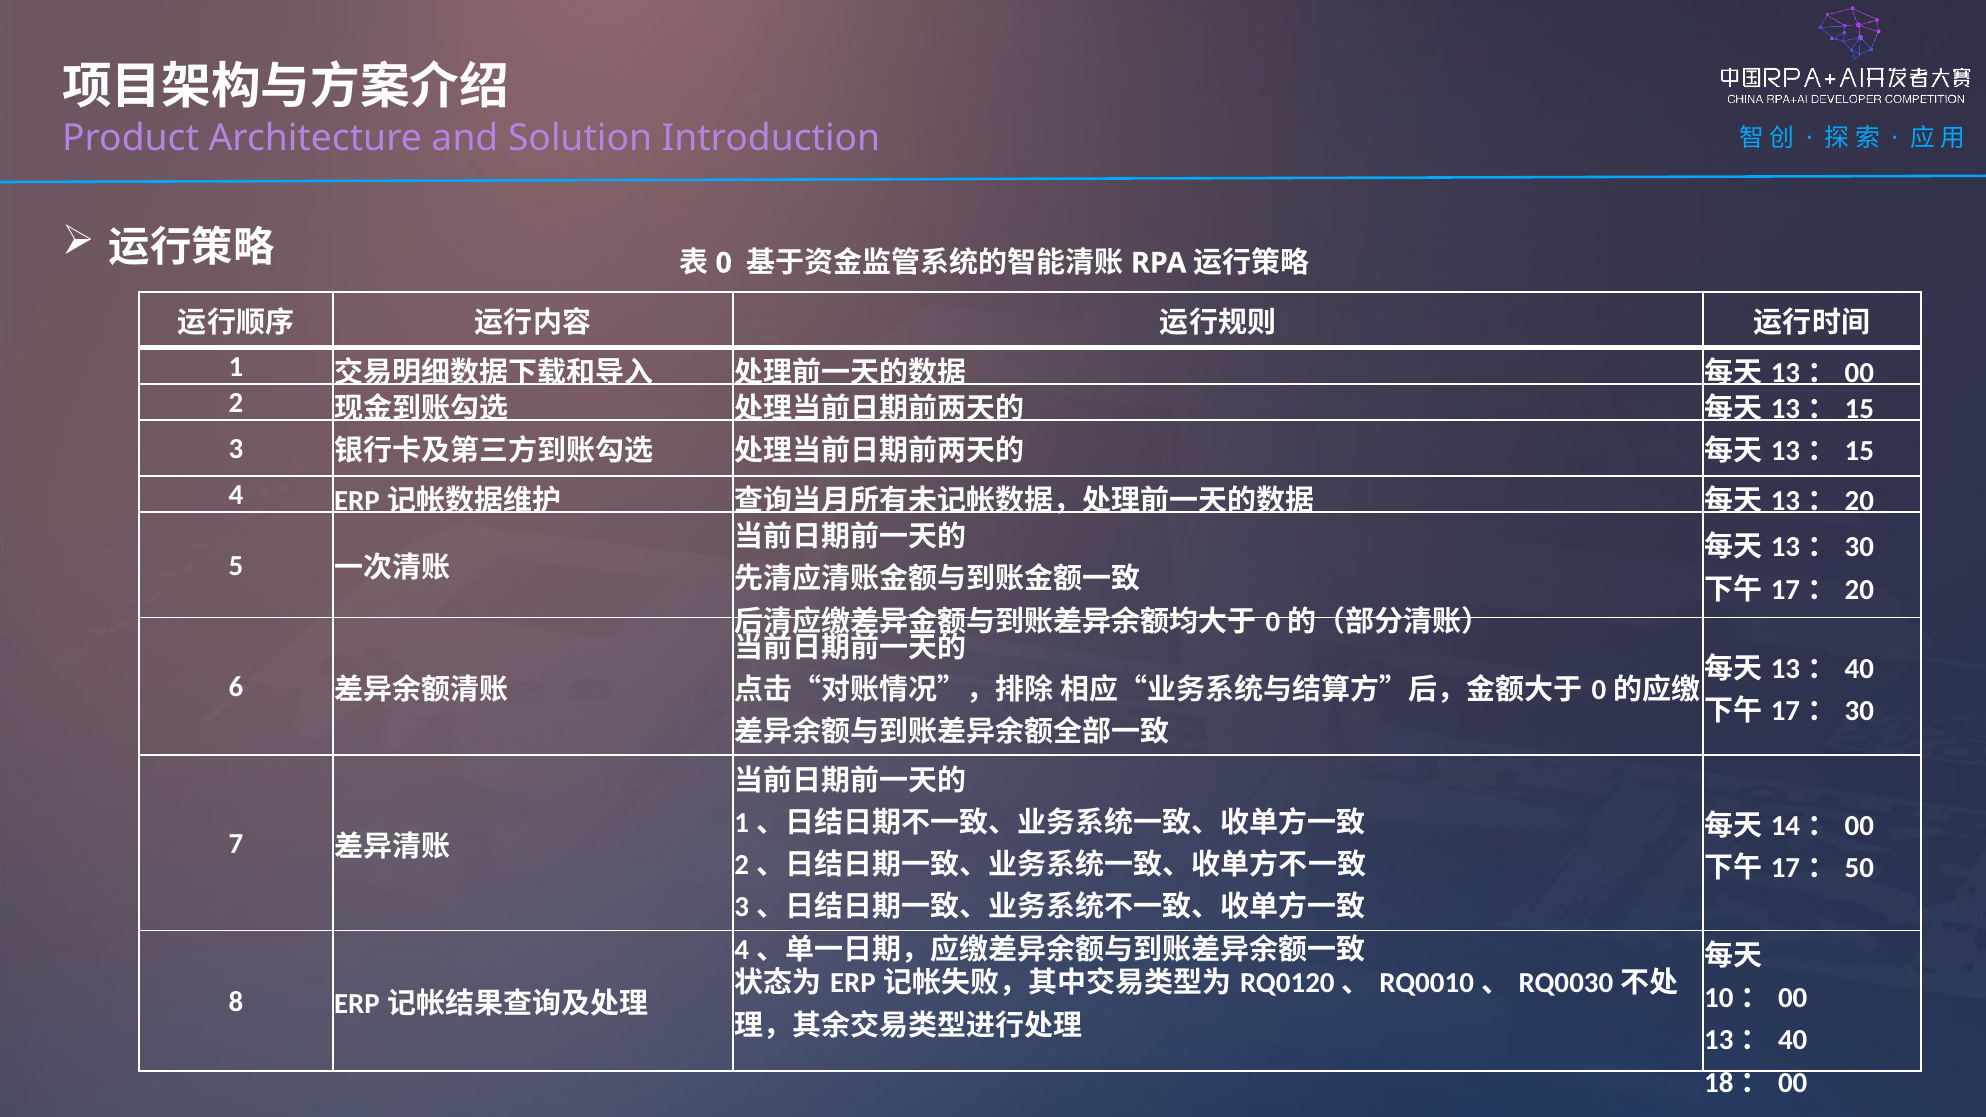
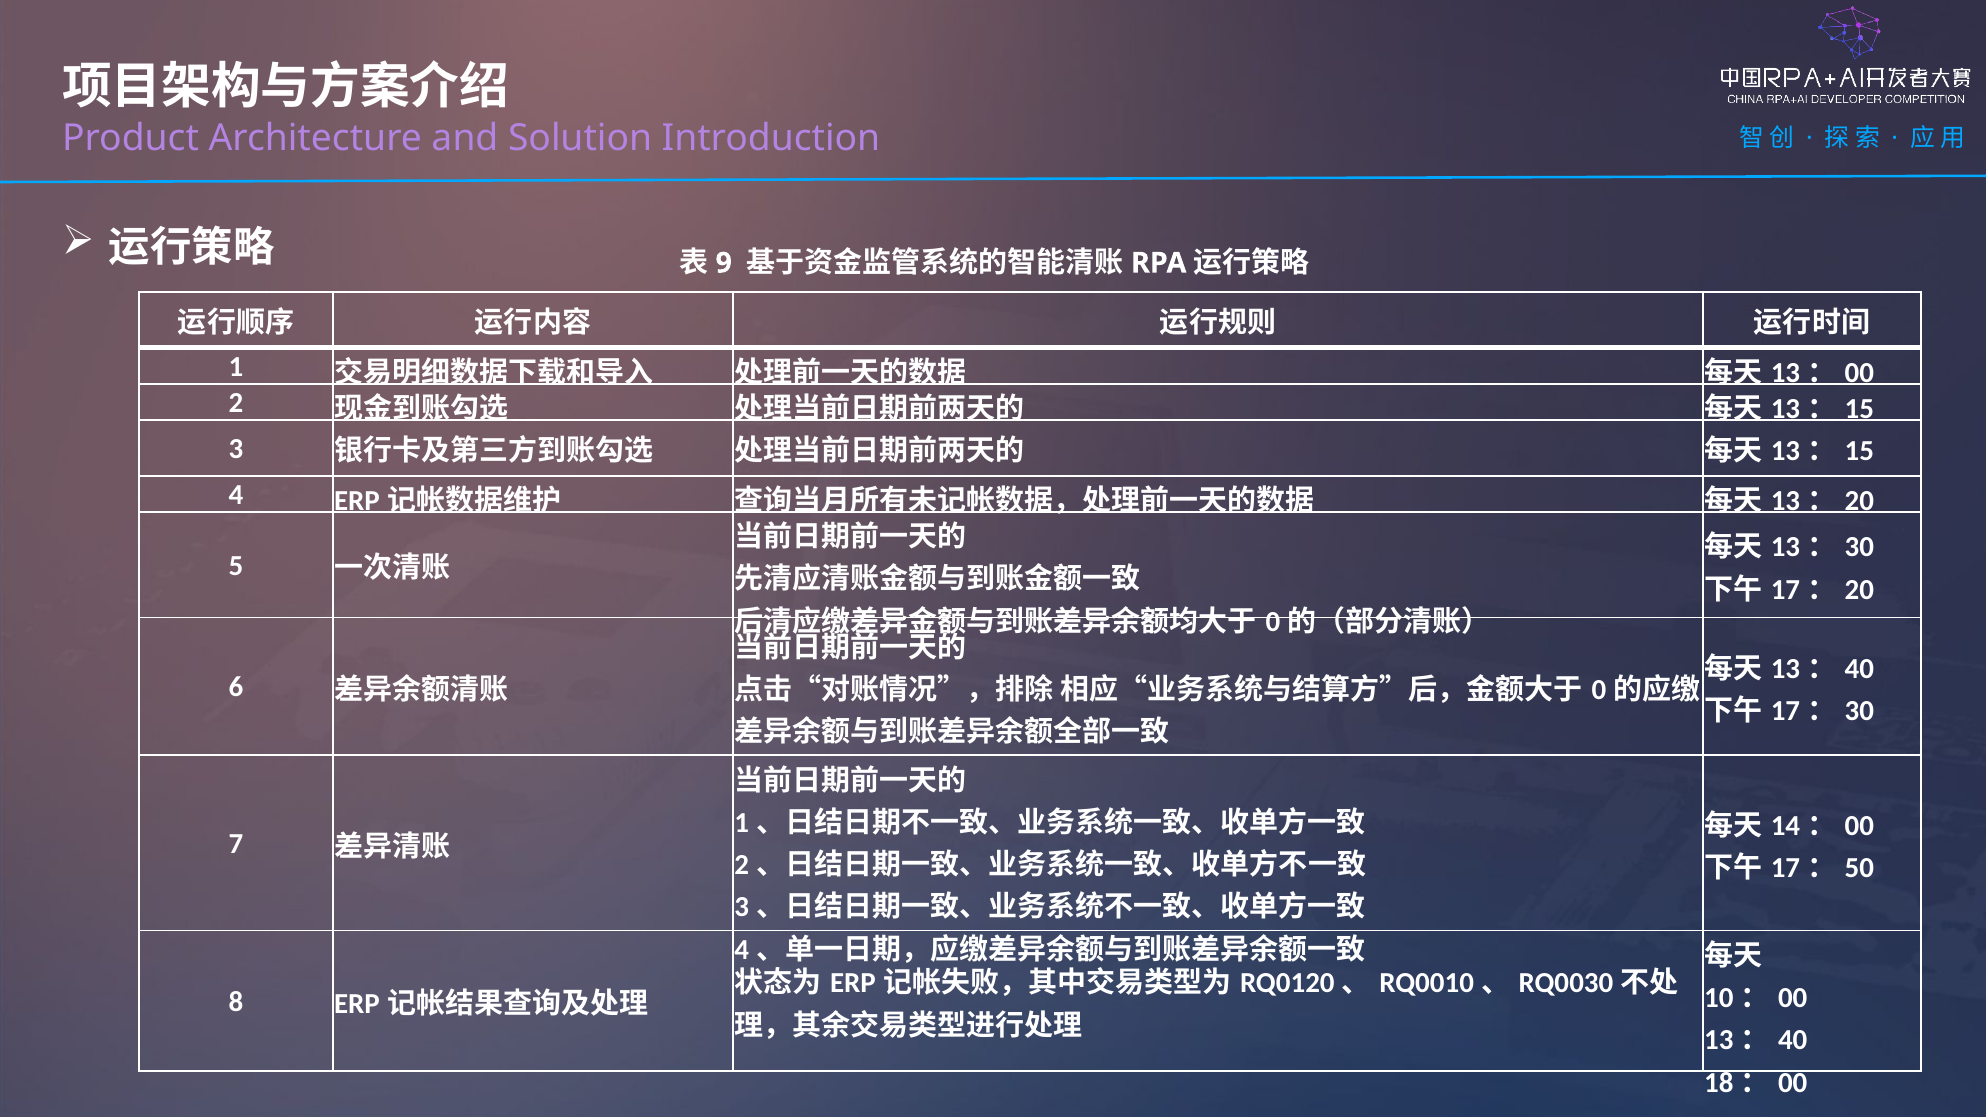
0: 0 -> 9
